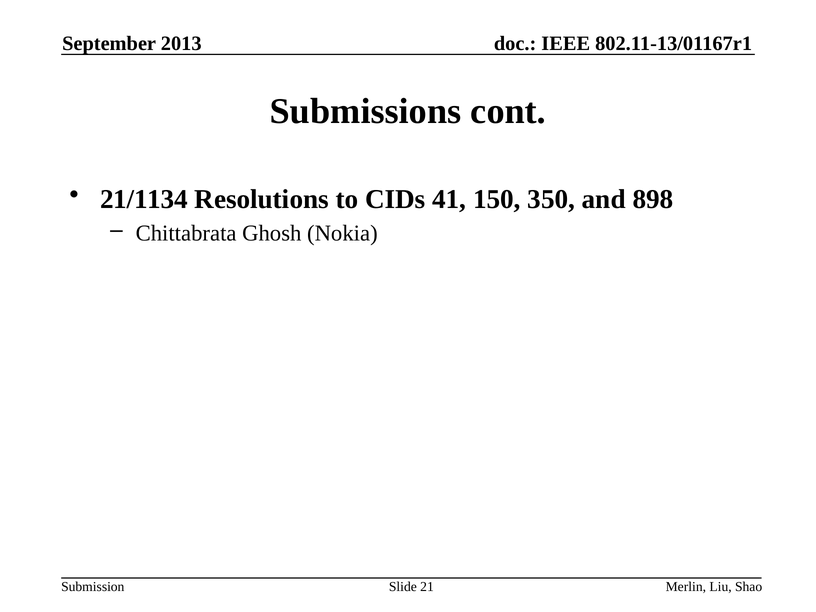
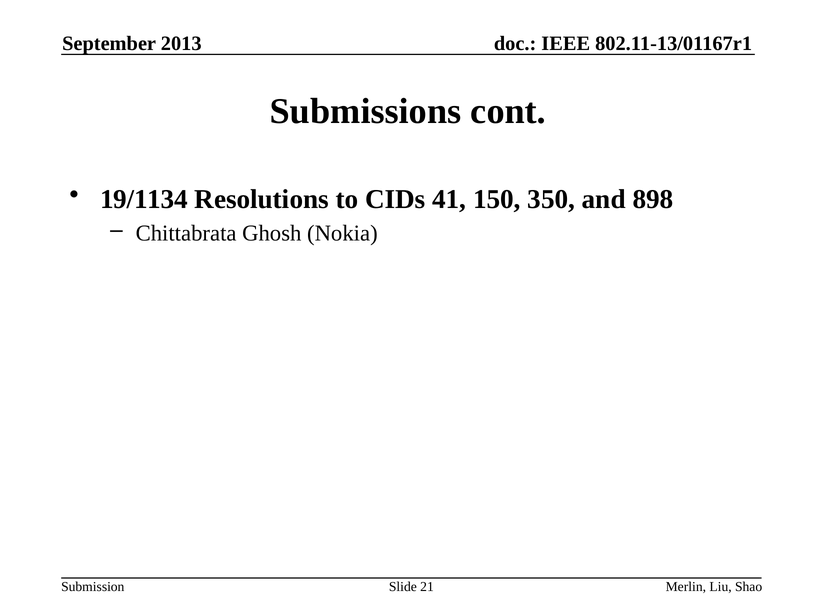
21/1134: 21/1134 -> 19/1134
